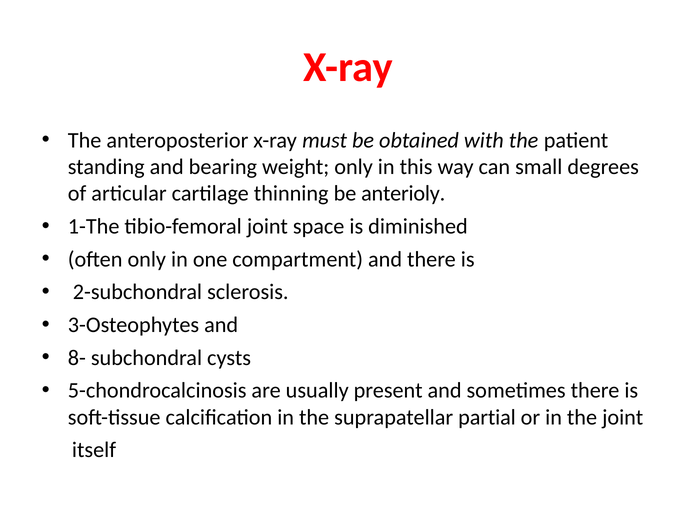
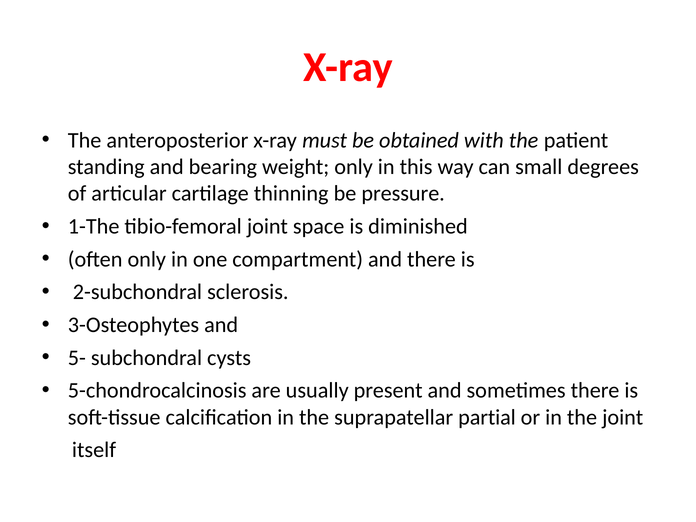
anterioly: anterioly -> pressure
8-: 8- -> 5-
